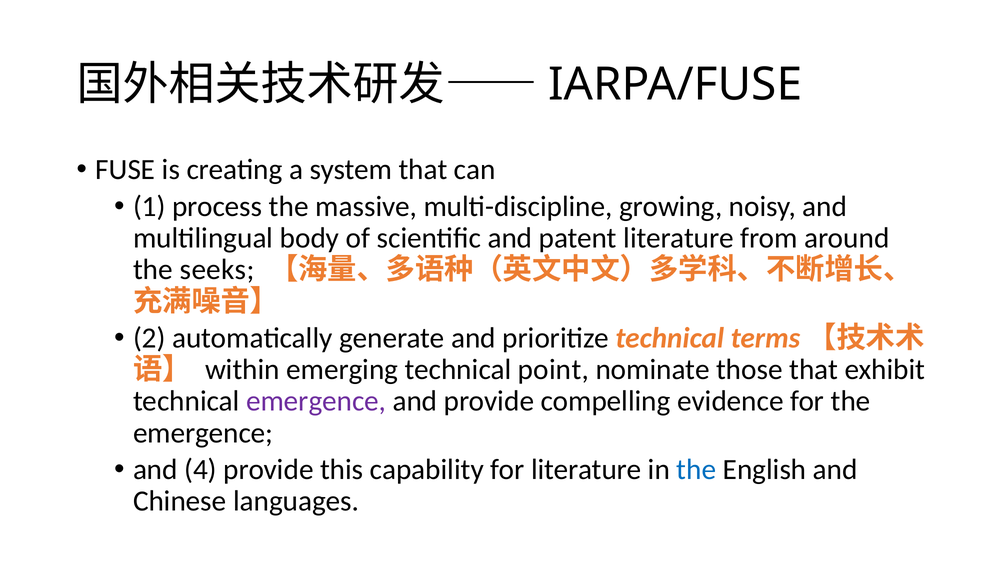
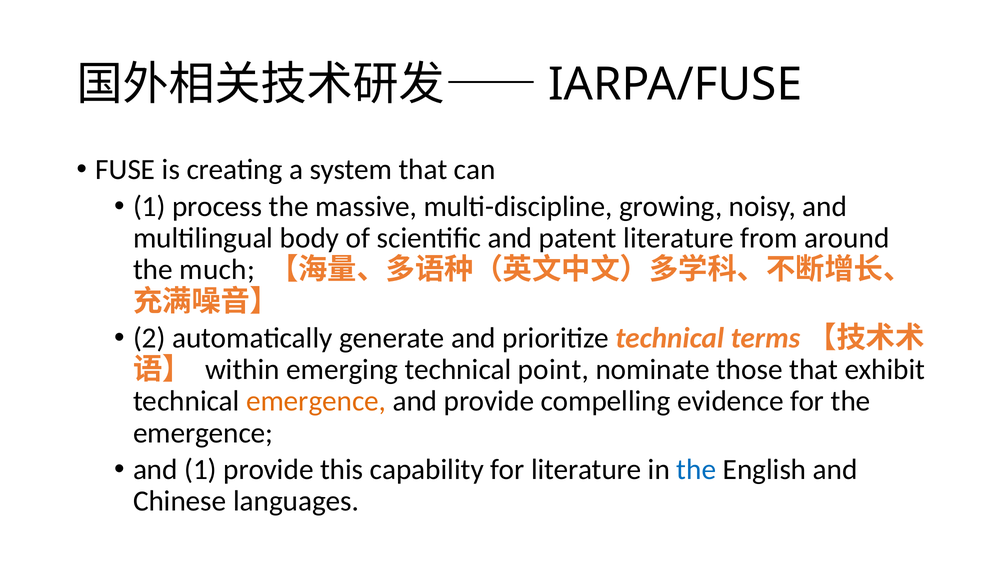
seeks: seeks -> much
emergence at (316, 401) colour: purple -> orange
and 4: 4 -> 1
